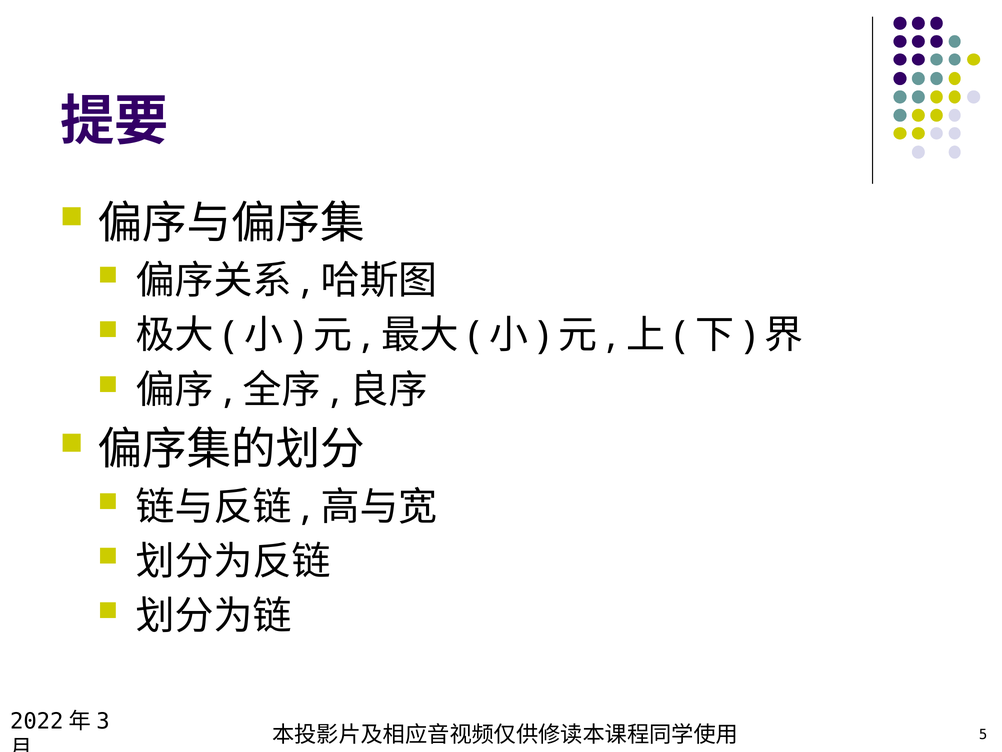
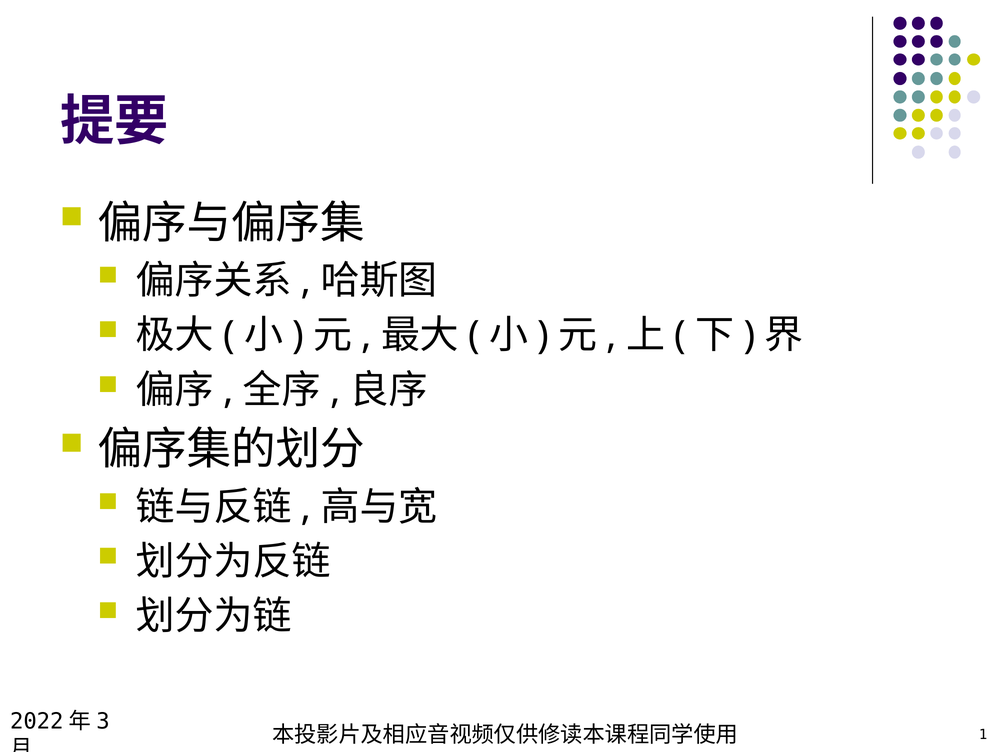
5: 5 -> 1
